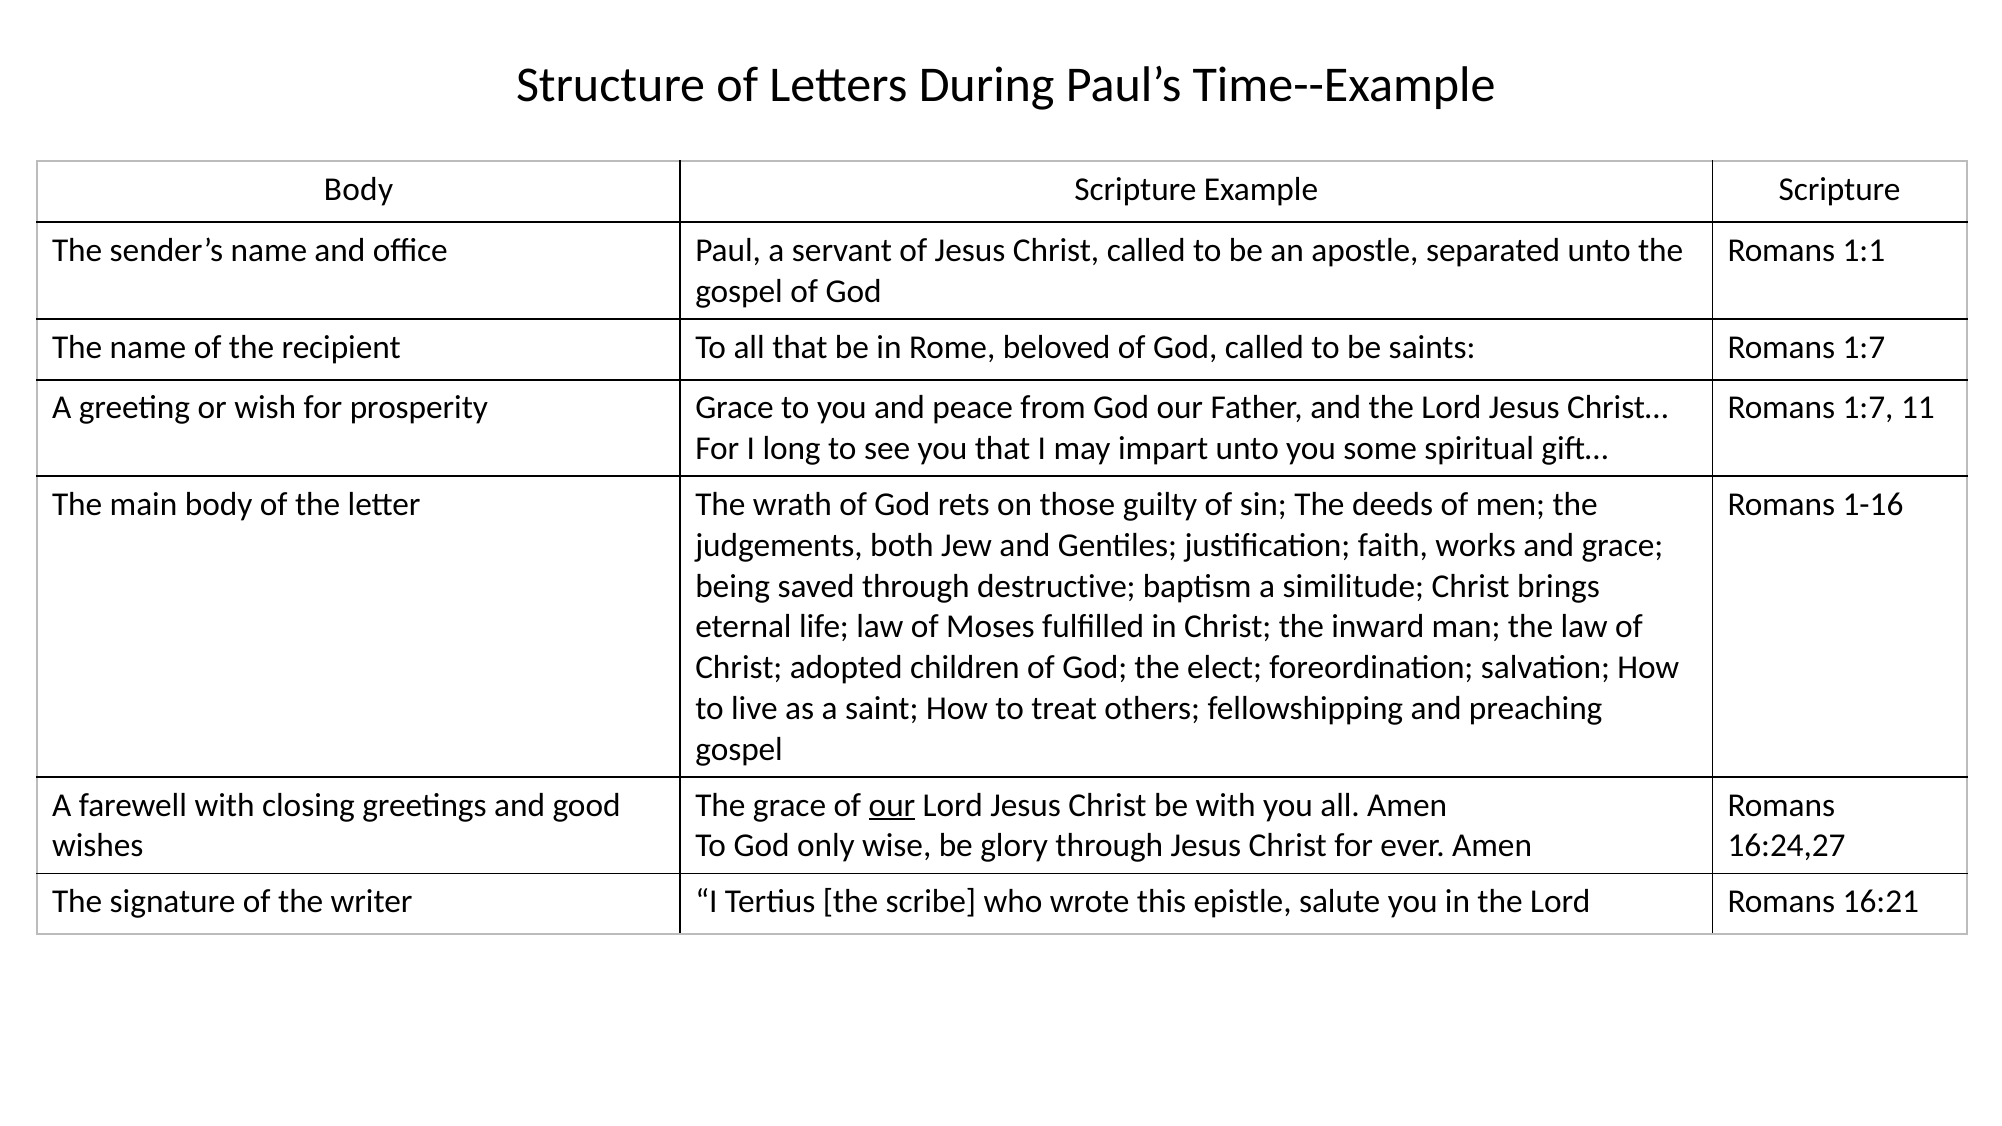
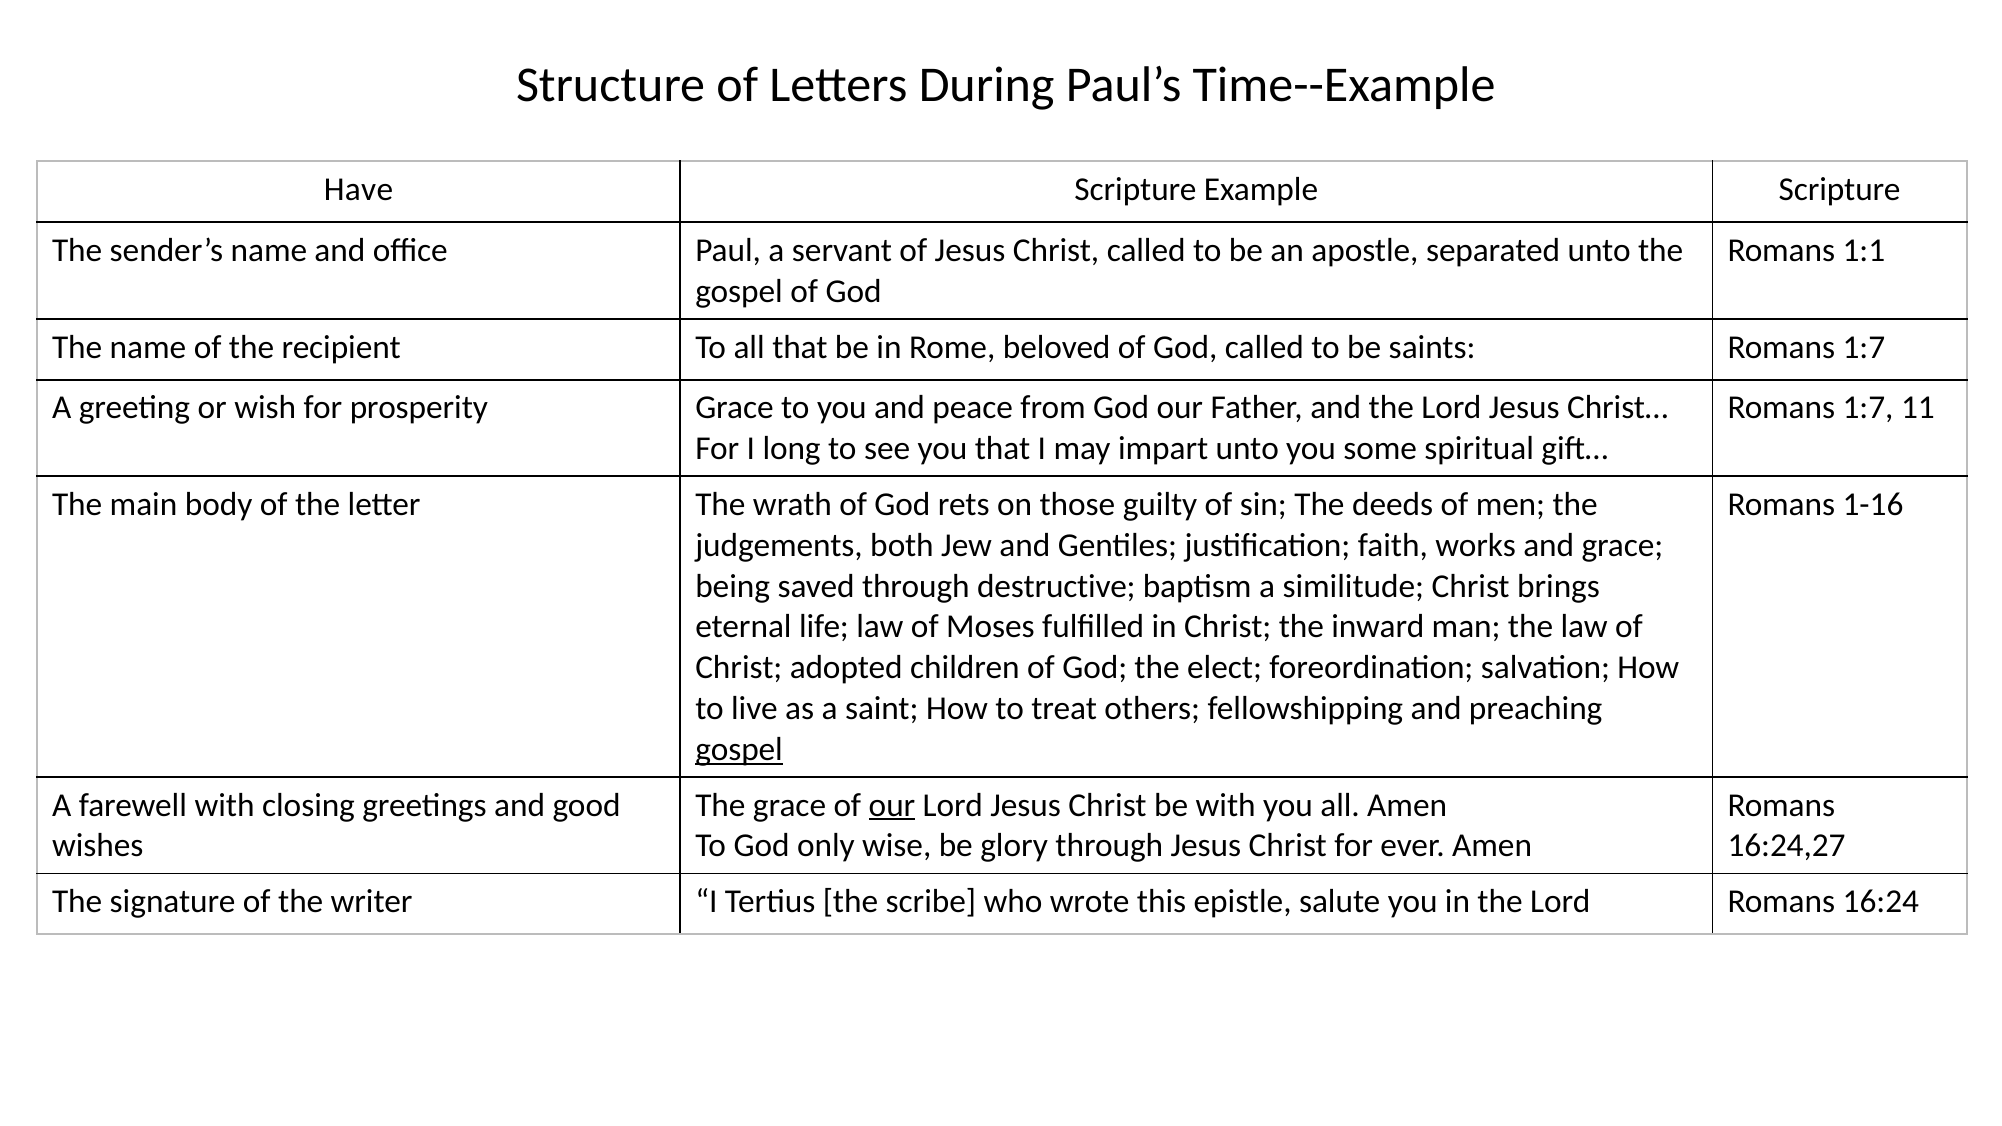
Body at (358, 190): Body -> Have
gospel at (739, 749) underline: none -> present
16:21: 16:21 -> 16:24
